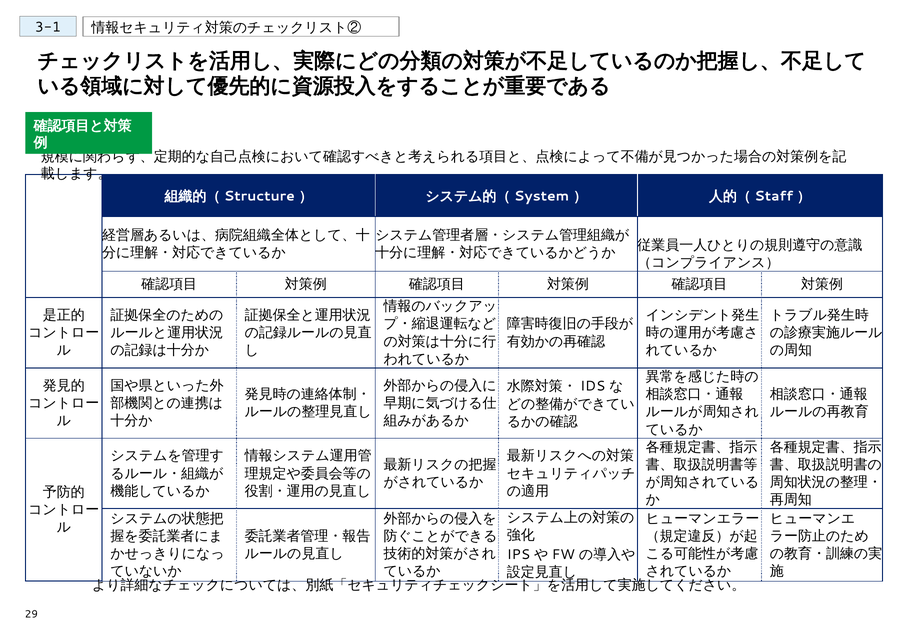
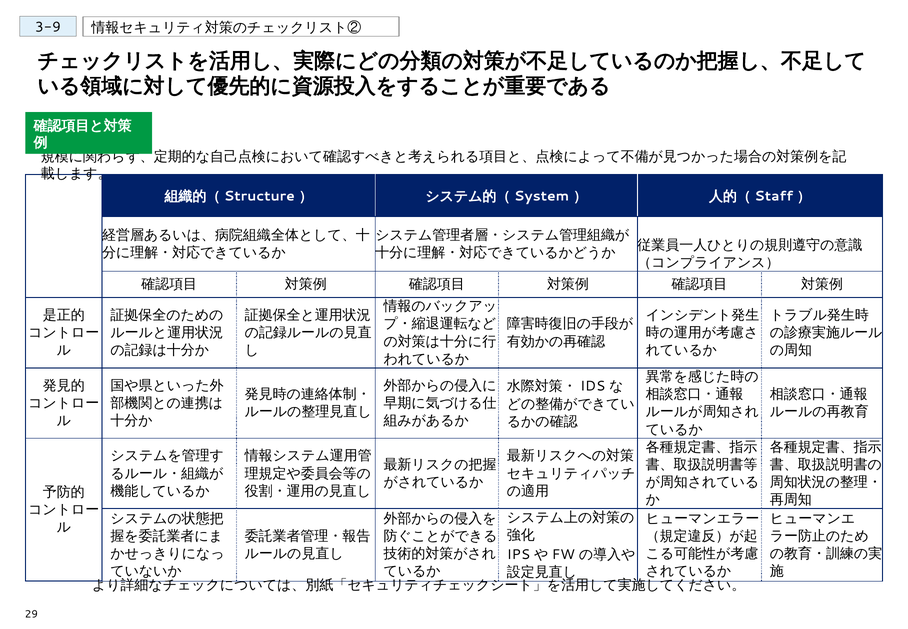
3-1: 3-1 -> 3-9
